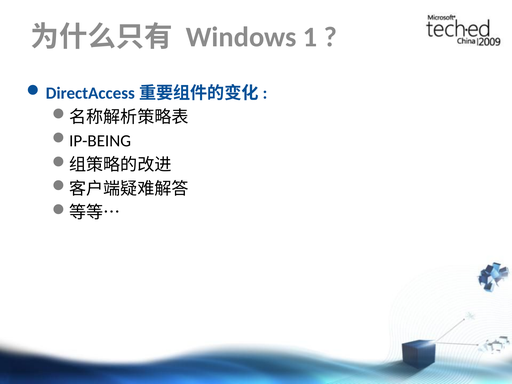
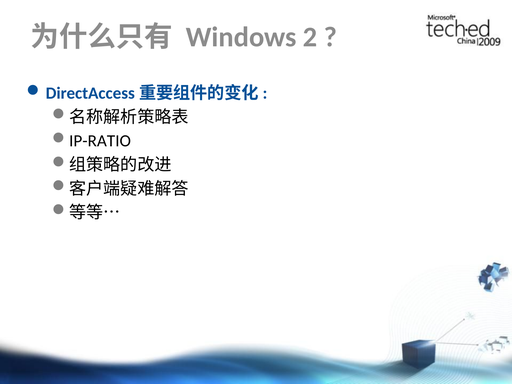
1: 1 -> 2
IP-BEING: IP-BEING -> IP-RATIO
